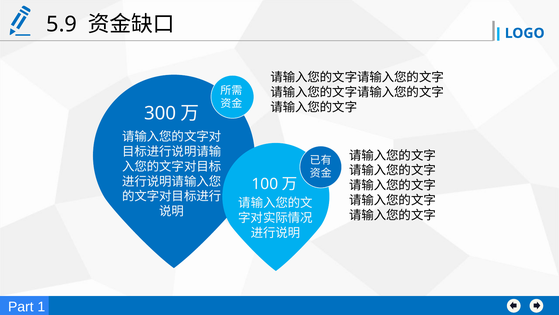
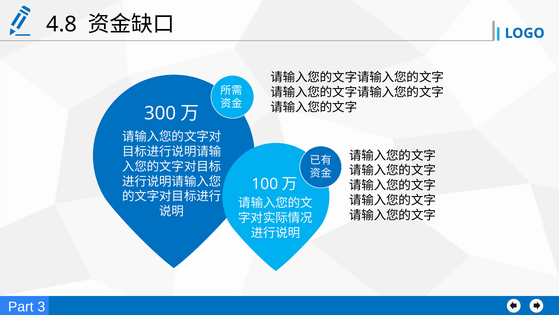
5.9: 5.9 -> 4.8
1: 1 -> 3
